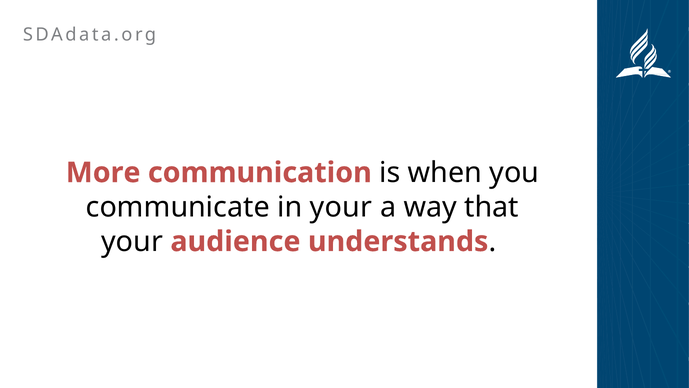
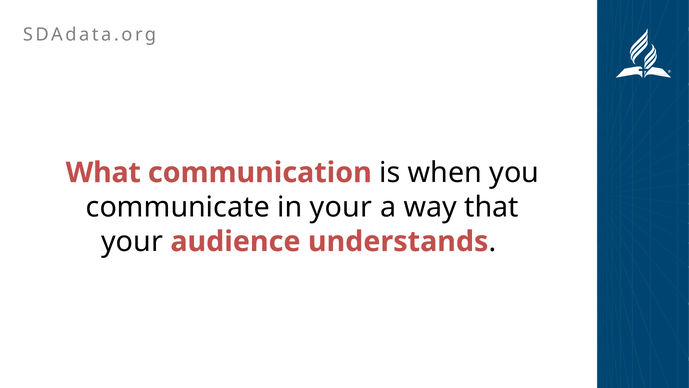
More: More -> What
